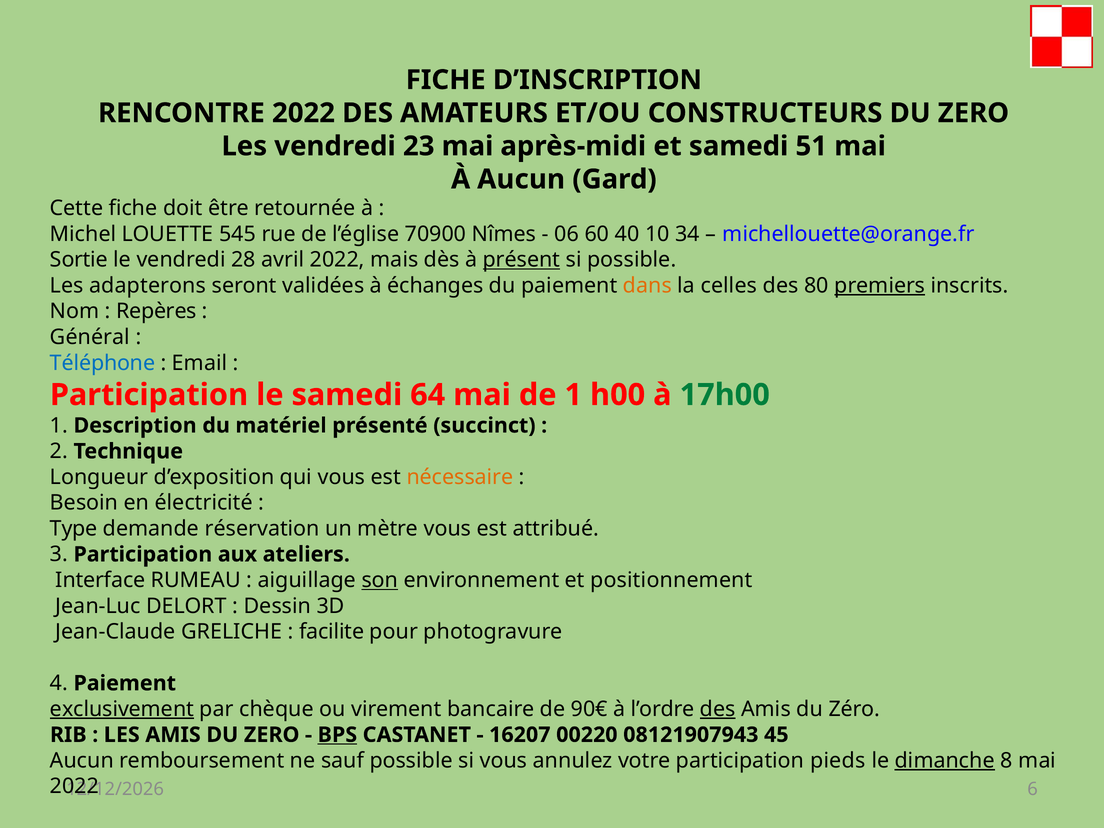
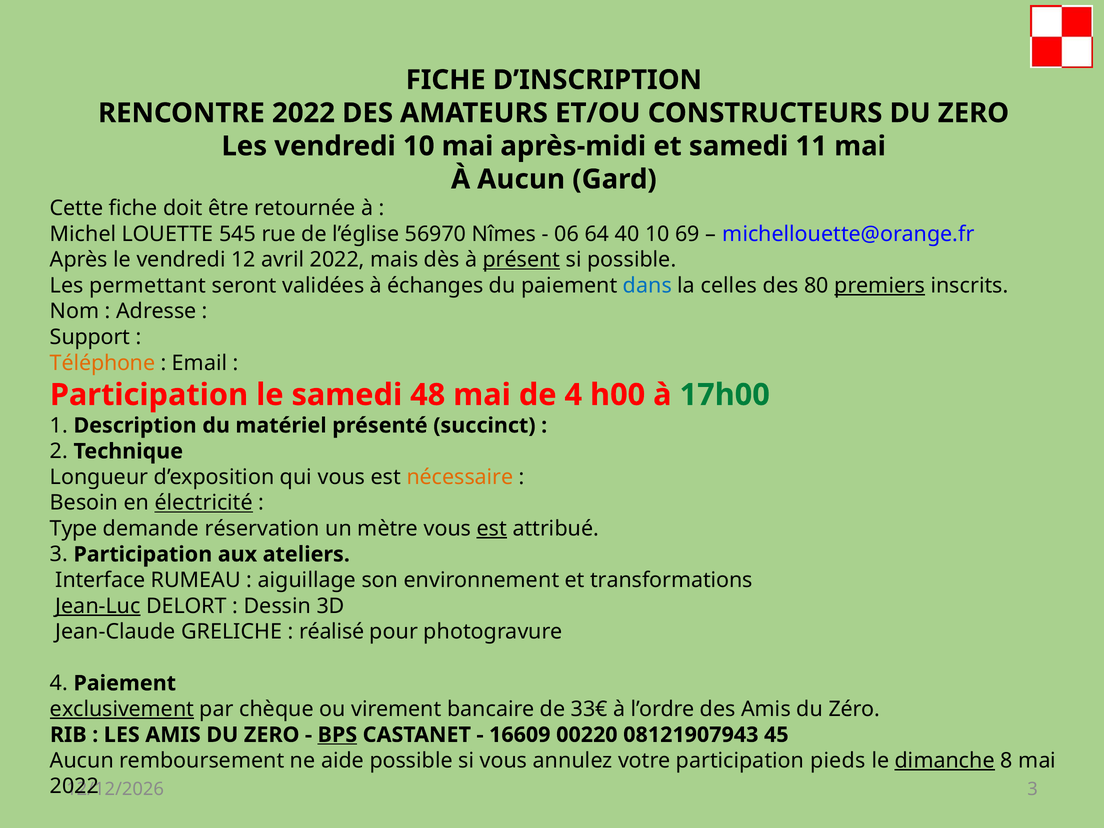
vendredi 23: 23 -> 10
51: 51 -> 11
70900: 70900 -> 56970
60: 60 -> 64
34: 34 -> 69
Sortie: Sortie -> Après
28: 28 -> 12
adapterons: adapterons -> permettant
dans colour: orange -> blue
Repères: Repères -> Adresse
Général: Général -> Support
Téléphone colour: blue -> orange
64: 64 -> 48
de 1: 1 -> 4
électricité underline: none -> present
est at (492, 529) underline: none -> present
son underline: present -> none
positionnement: positionnement -> transformations
Jean-Luc underline: none -> present
facilite: facilite -> réalisé
90€: 90€ -> 33€
des at (718, 709) underline: present -> none
16207: 16207 -> 16609
sauf: sauf -> aide
6 at (1033, 789): 6 -> 3
